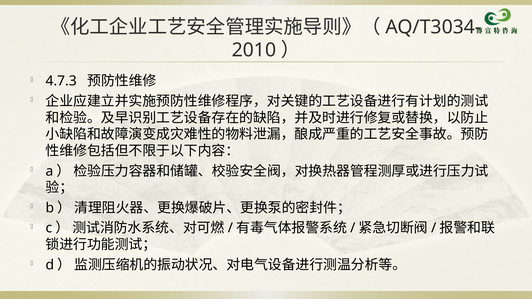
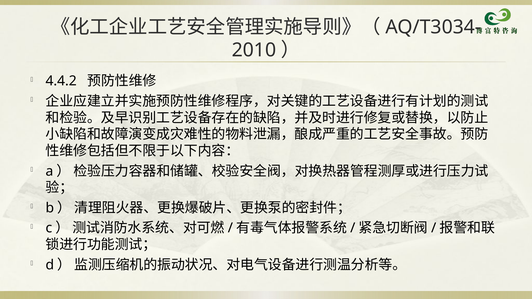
4.7.3: 4.7.3 -> 4.4.2
